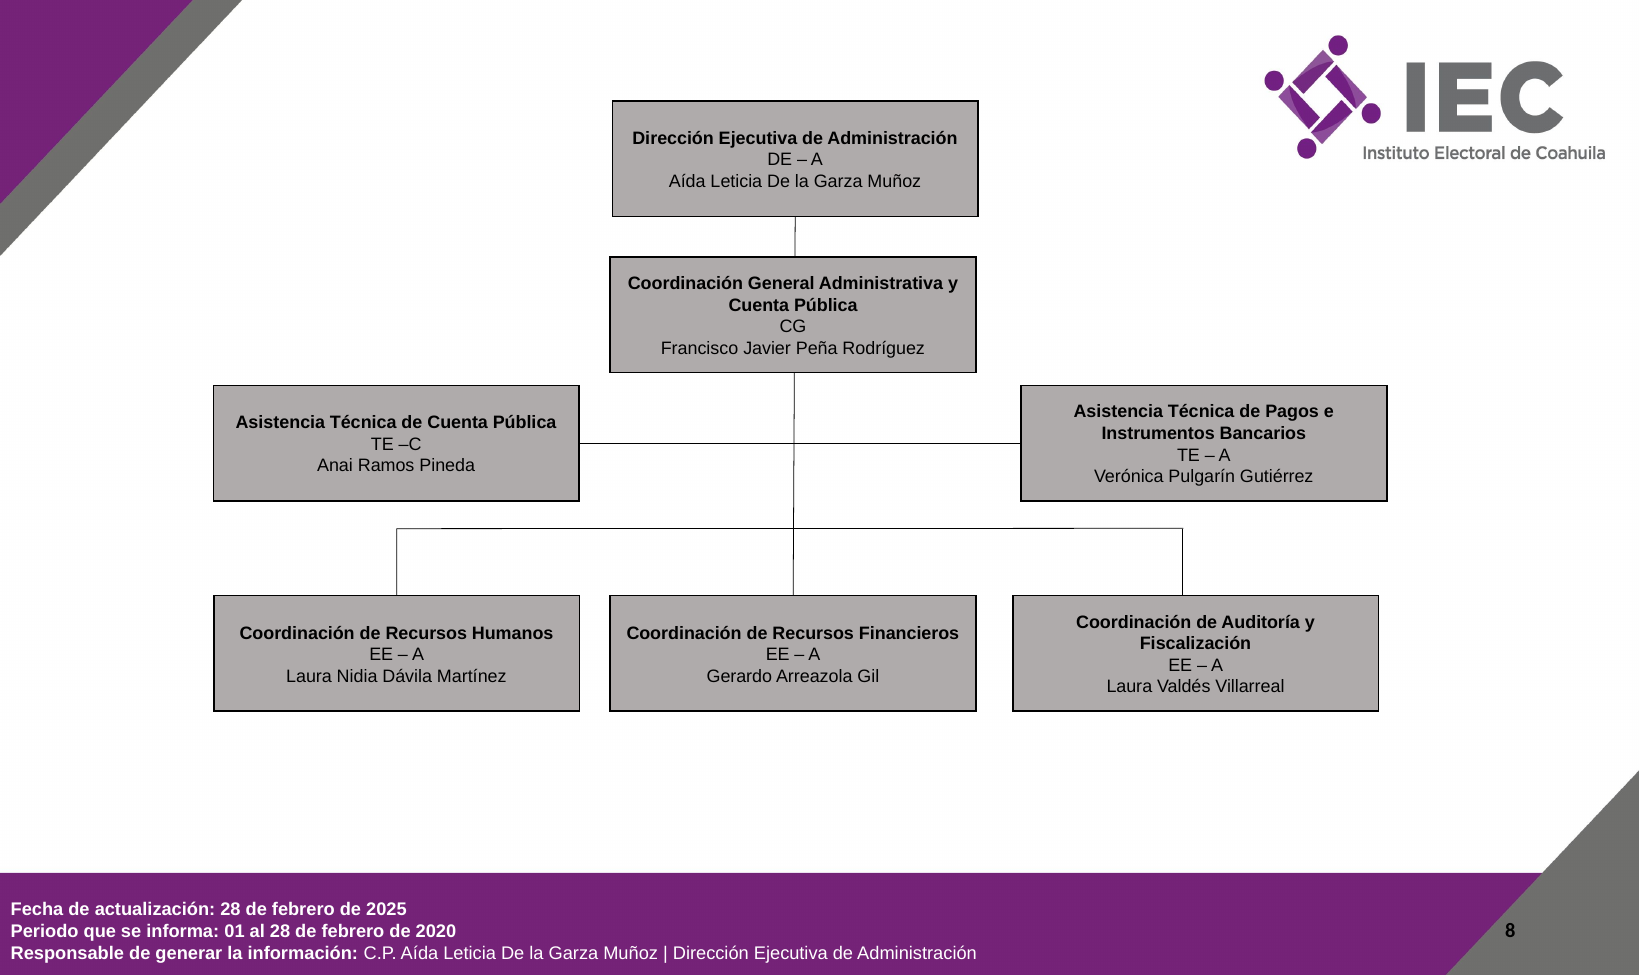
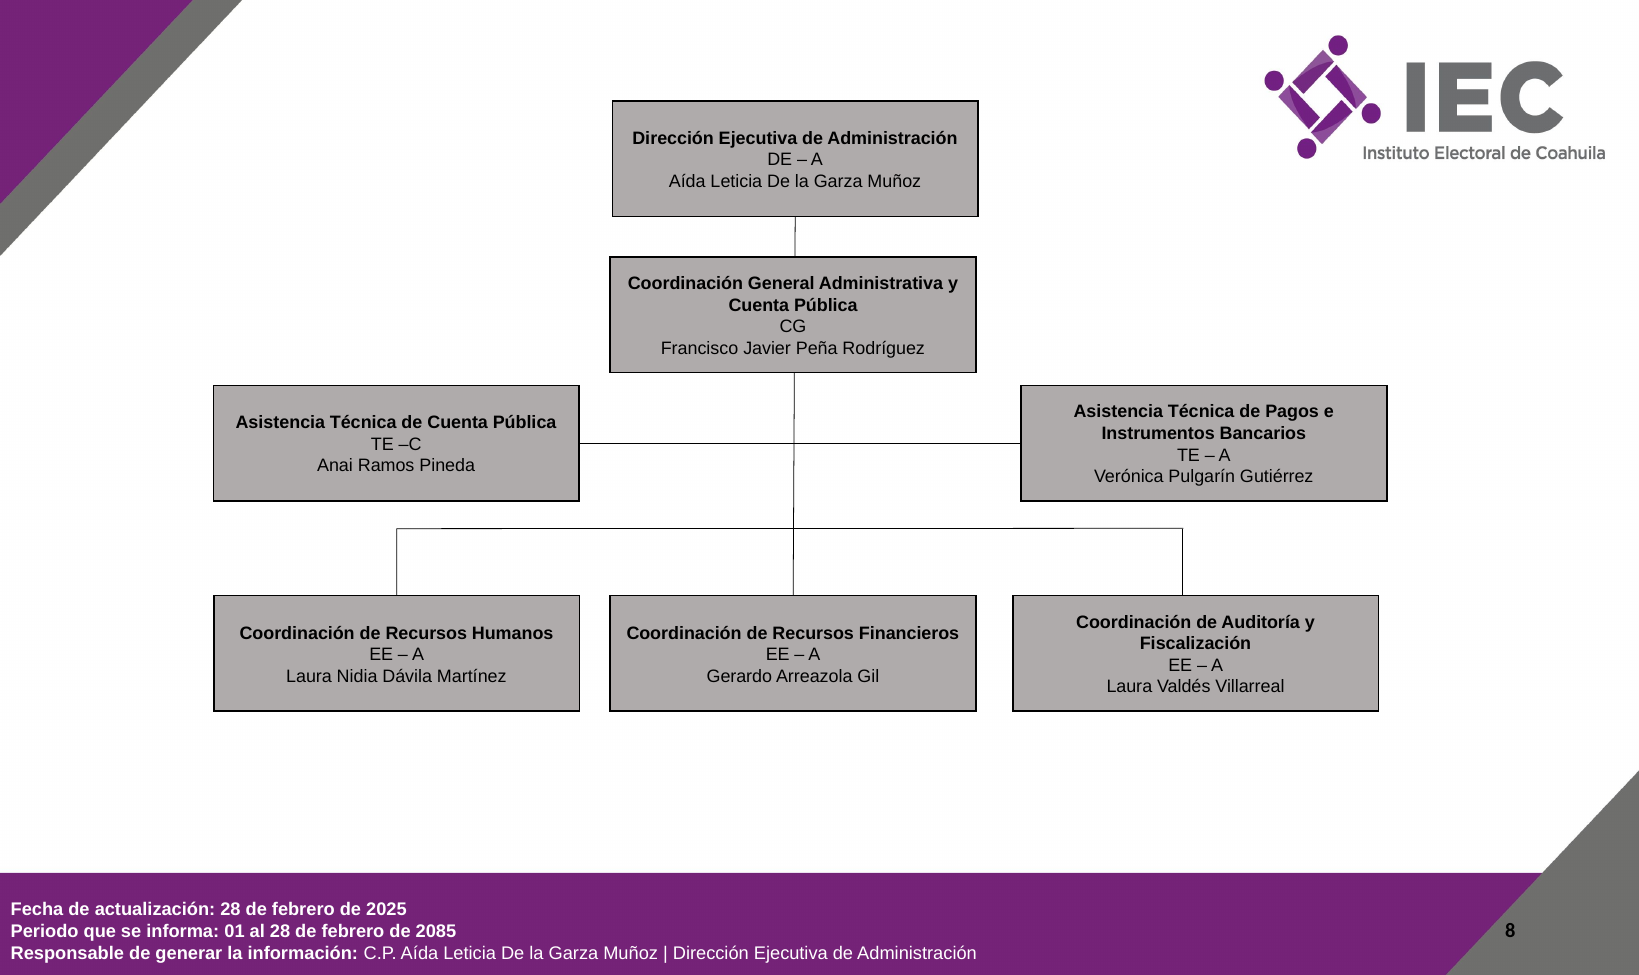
2020: 2020 -> 2085
